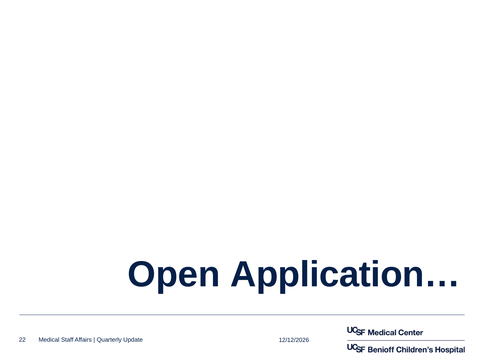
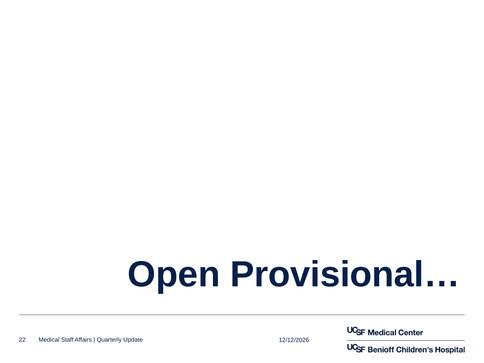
Application…: Application… -> Provisional…
